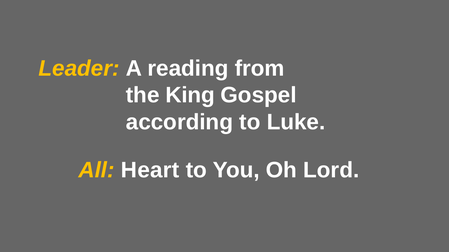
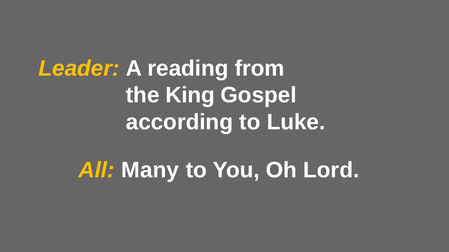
Heart: Heart -> Many
